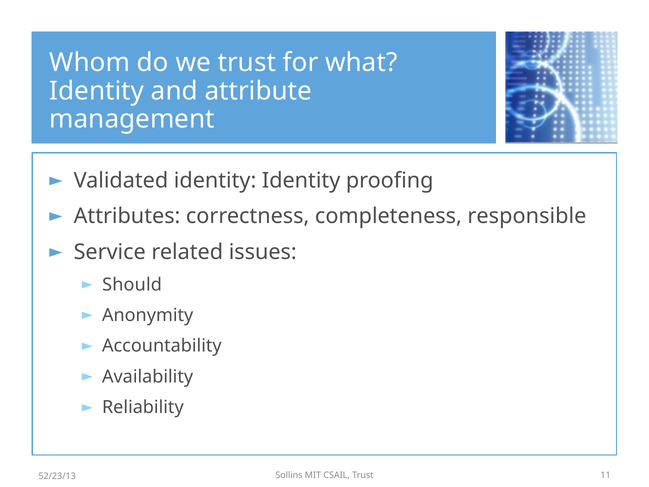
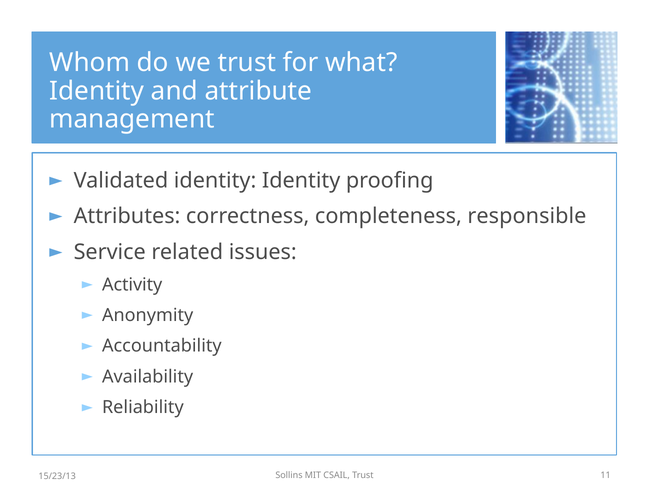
Should: Should -> Activity
52/23/13: 52/23/13 -> 15/23/13
